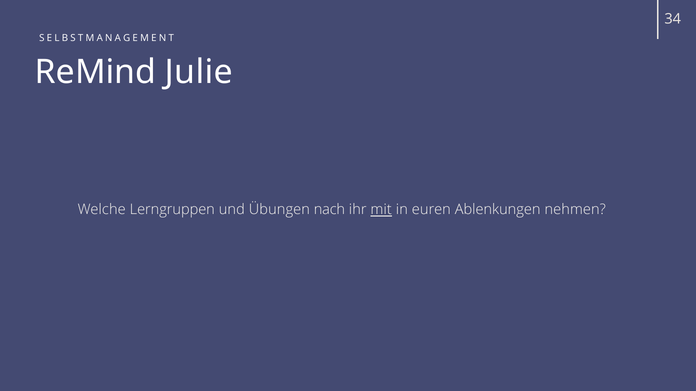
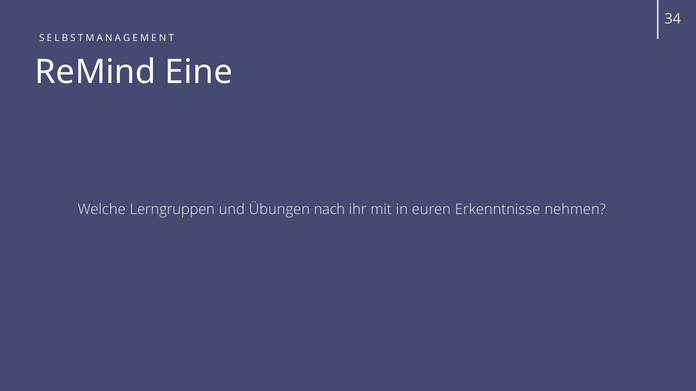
Julie: Julie -> Eine
mit underline: present -> none
Ablenkungen: Ablenkungen -> Erkenntnisse
